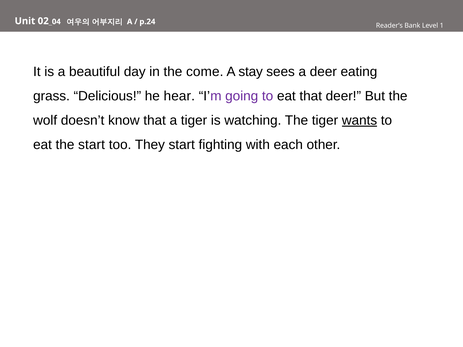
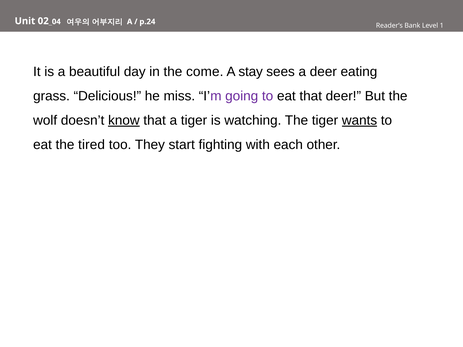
hear: hear -> miss
know underline: none -> present
the start: start -> tired
